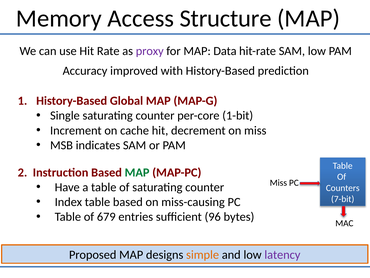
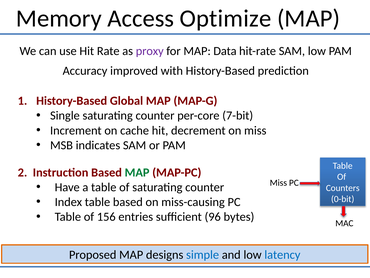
Structure: Structure -> Optimize
1-bit: 1-bit -> 7-bit
7-bit: 7-bit -> 0-bit
679: 679 -> 156
simple colour: orange -> blue
latency colour: purple -> blue
